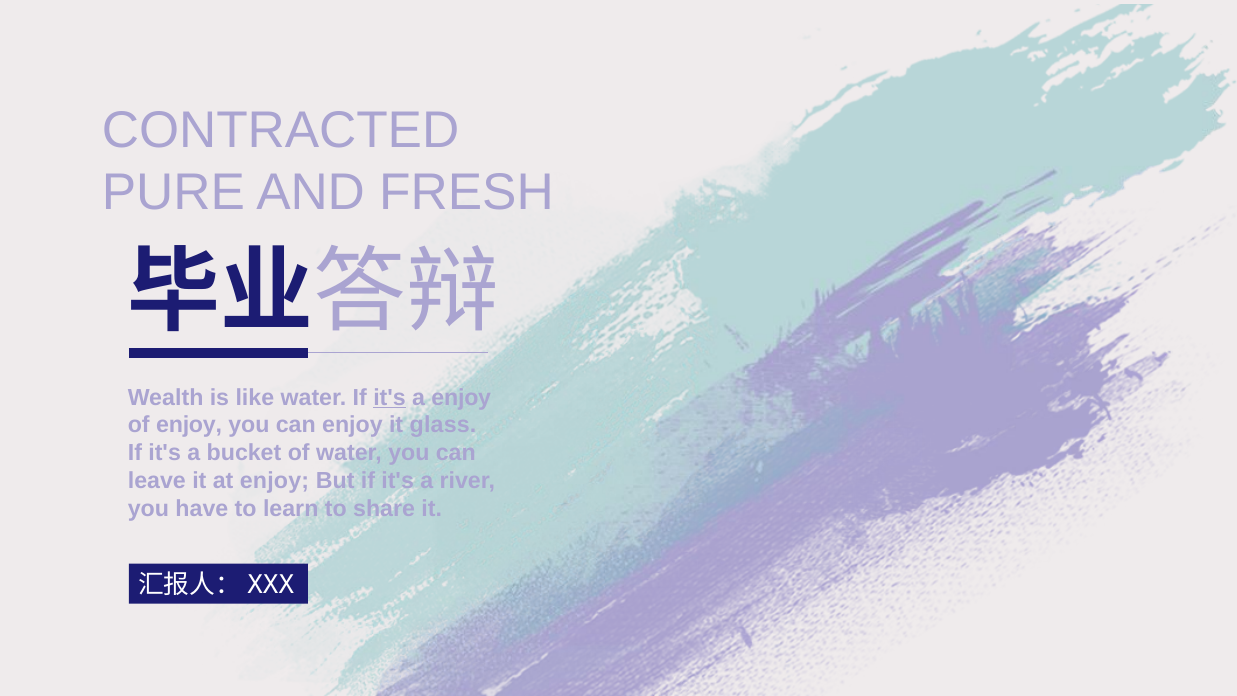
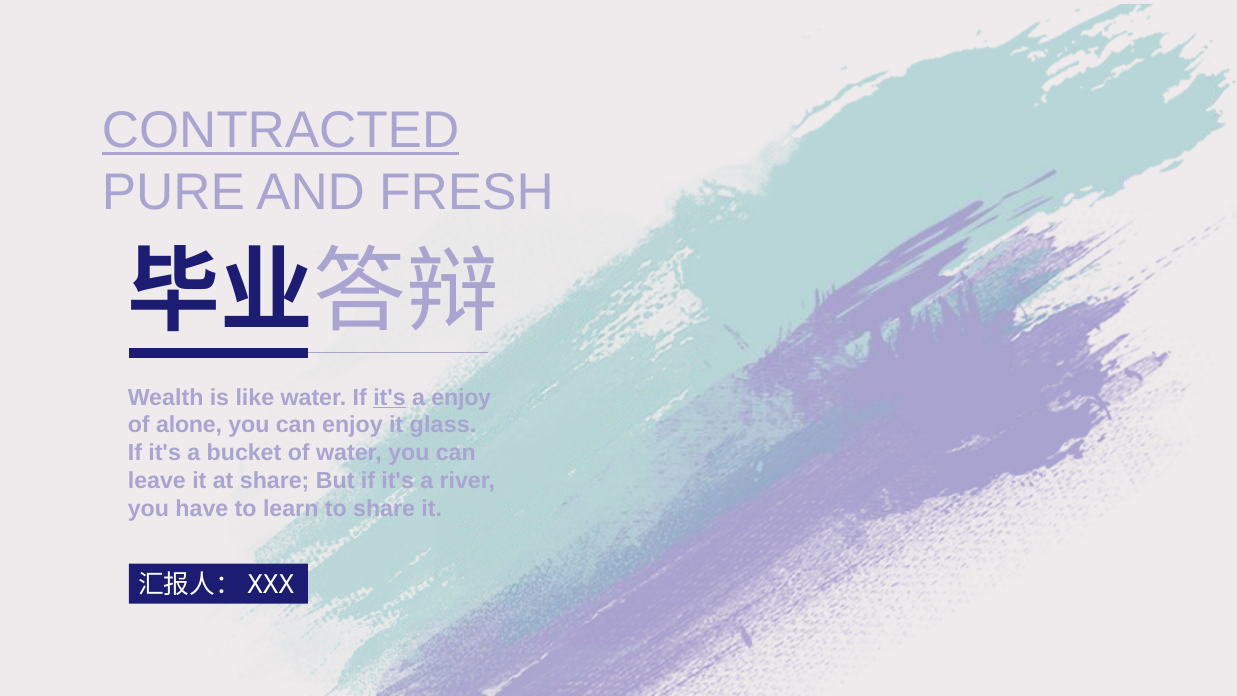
CONTRACTED underline: none -> present
of enjoy: enjoy -> alone
at enjoy: enjoy -> share
